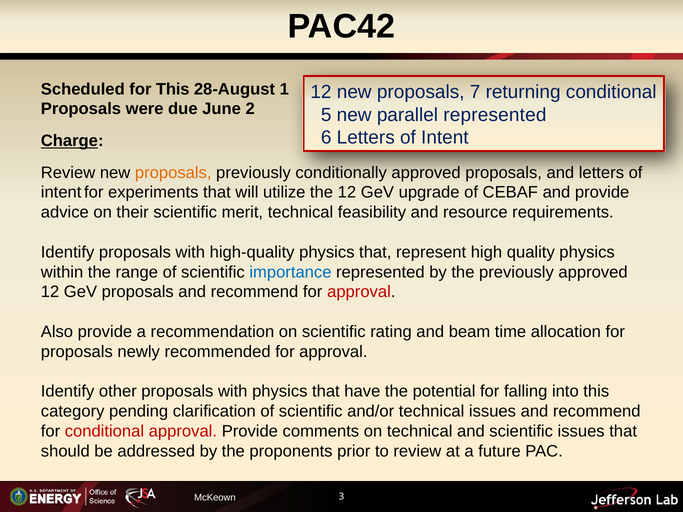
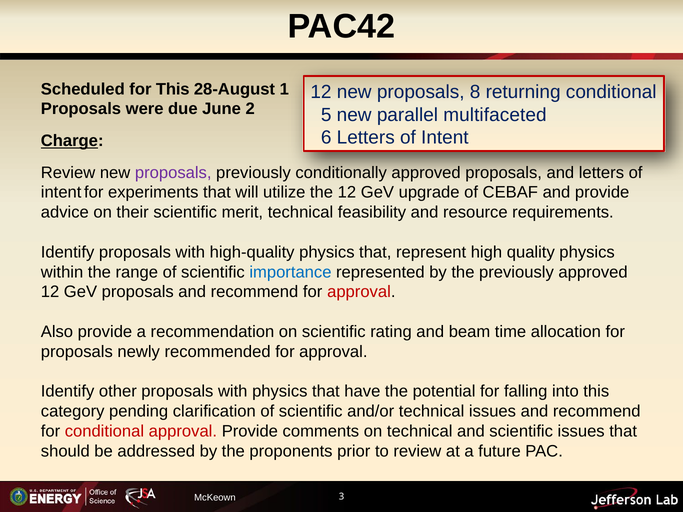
7: 7 -> 8
parallel represented: represented -> multifaceted
proposals at (173, 173) colour: orange -> purple
